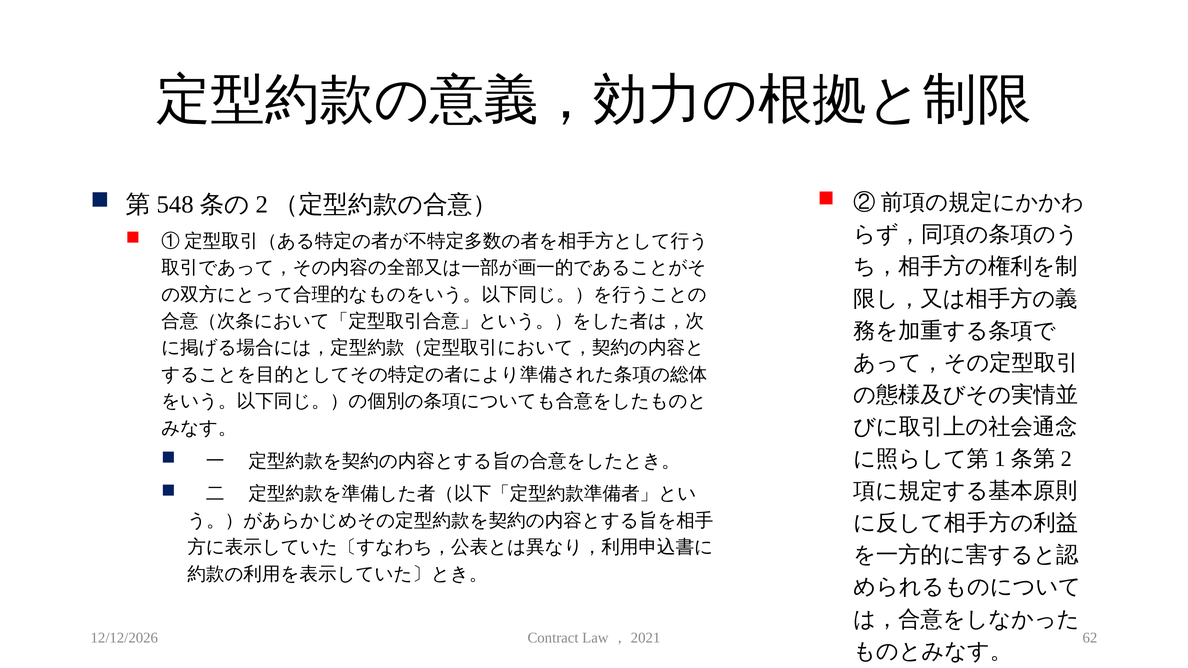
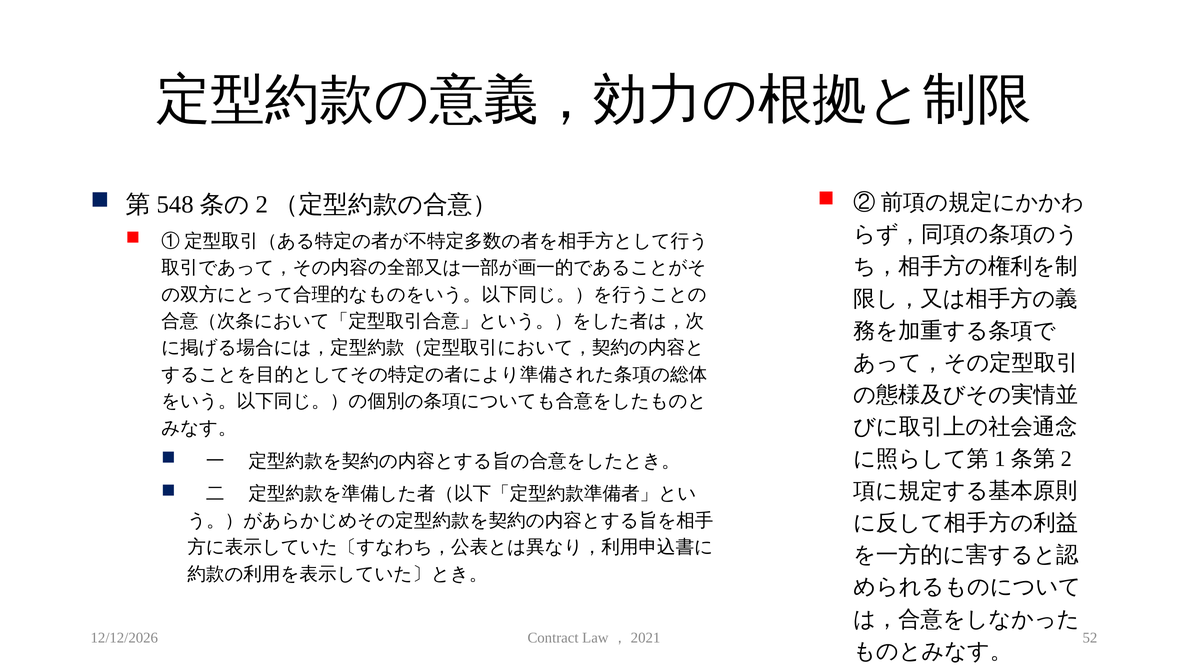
62: 62 -> 52
